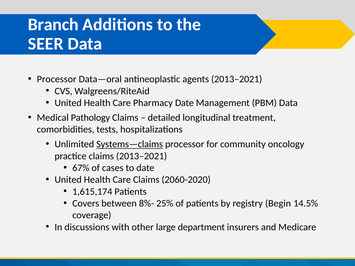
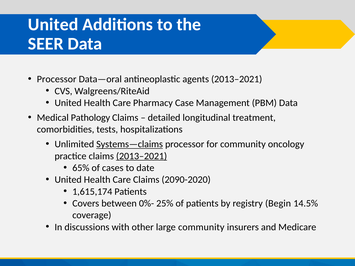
Branch at (53, 25): Branch -> United
Pharmacy Date: Date -> Case
2013–2021 at (142, 156) underline: none -> present
67%: 67% -> 65%
2060-2020: 2060-2020 -> 2090-2020
8%-: 8%- -> 0%-
large department: department -> community
